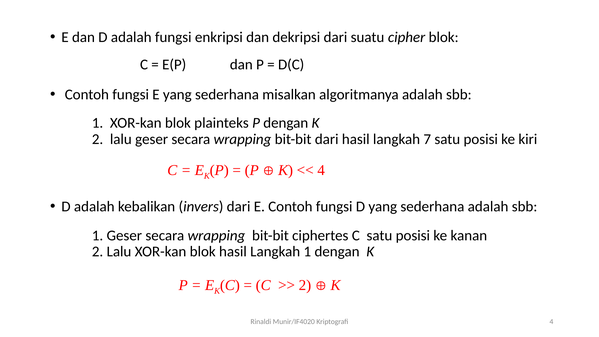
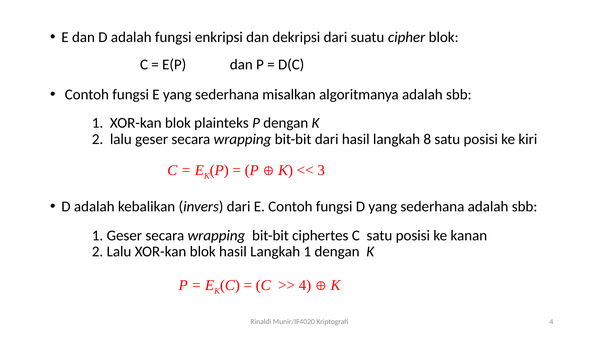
7: 7 -> 8
4 at (321, 170): 4 -> 3
2 at (305, 285): 2 -> 4
